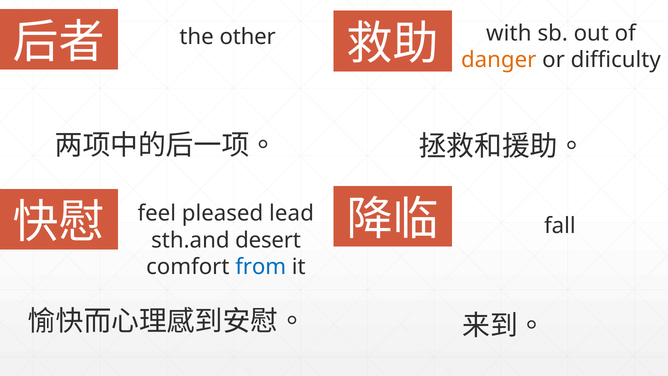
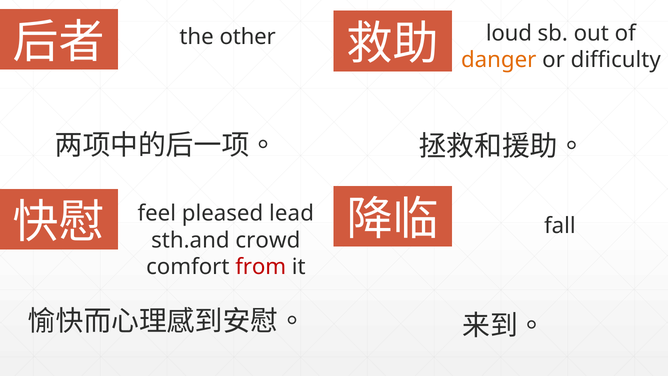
with: with -> loud
desert: desert -> crowd
from colour: blue -> red
